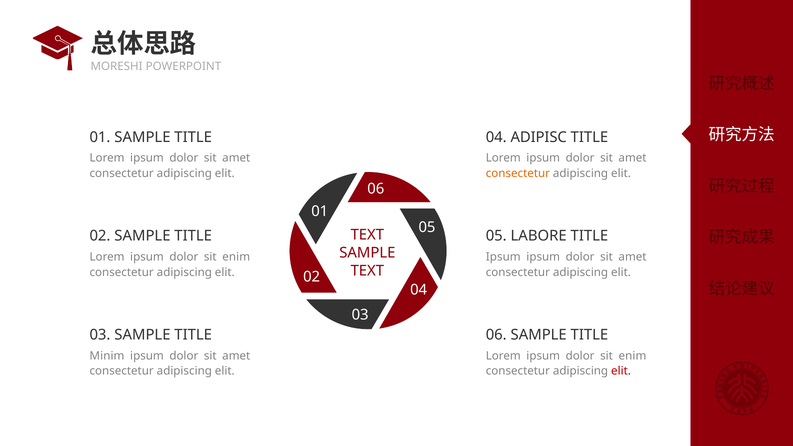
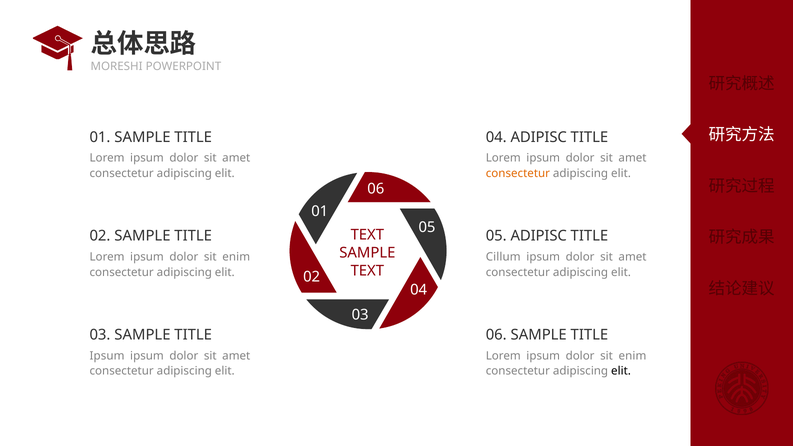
05 LABORE: LABORE -> ADIPISC
Ipsum at (503, 257): Ipsum -> Cillum
Minim at (107, 356): Minim -> Ipsum
elit at (621, 371) colour: red -> black
